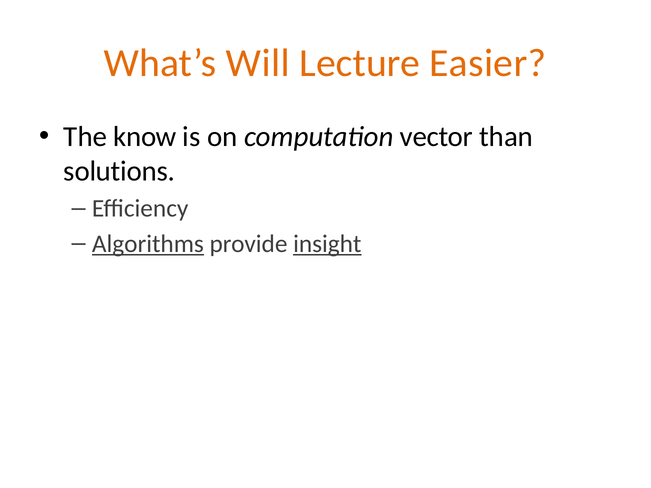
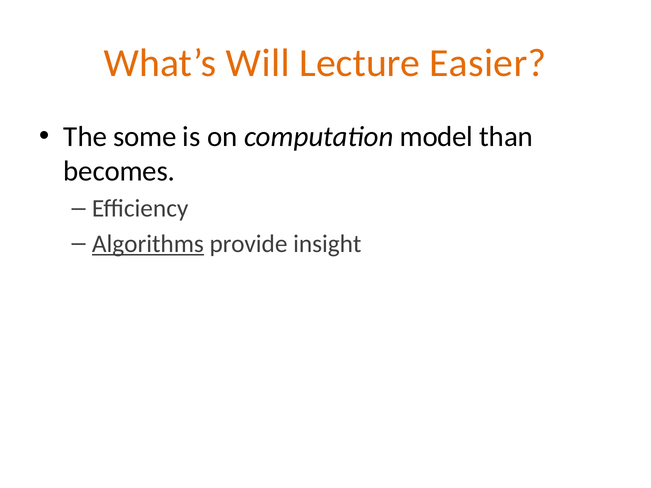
know: know -> some
vector: vector -> model
solutions: solutions -> becomes
insight underline: present -> none
